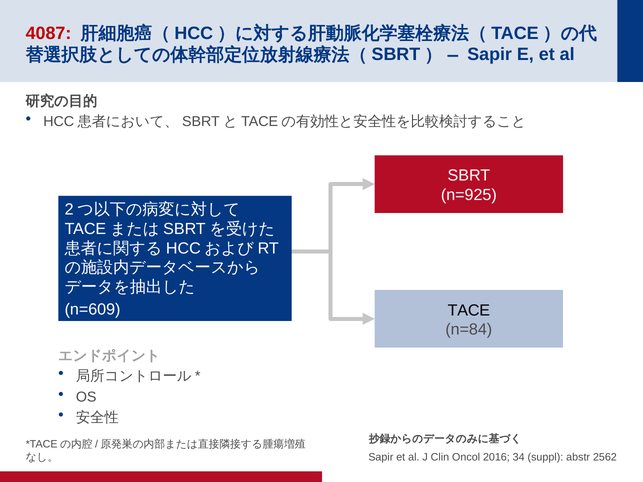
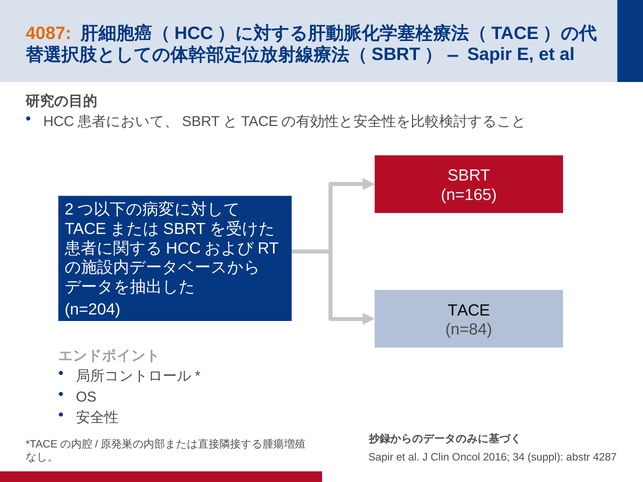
4087 colour: red -> orange
n=925: n=925 -> n=165
n=609: n=609 -> n=204
2562: 2562 -> 4287
